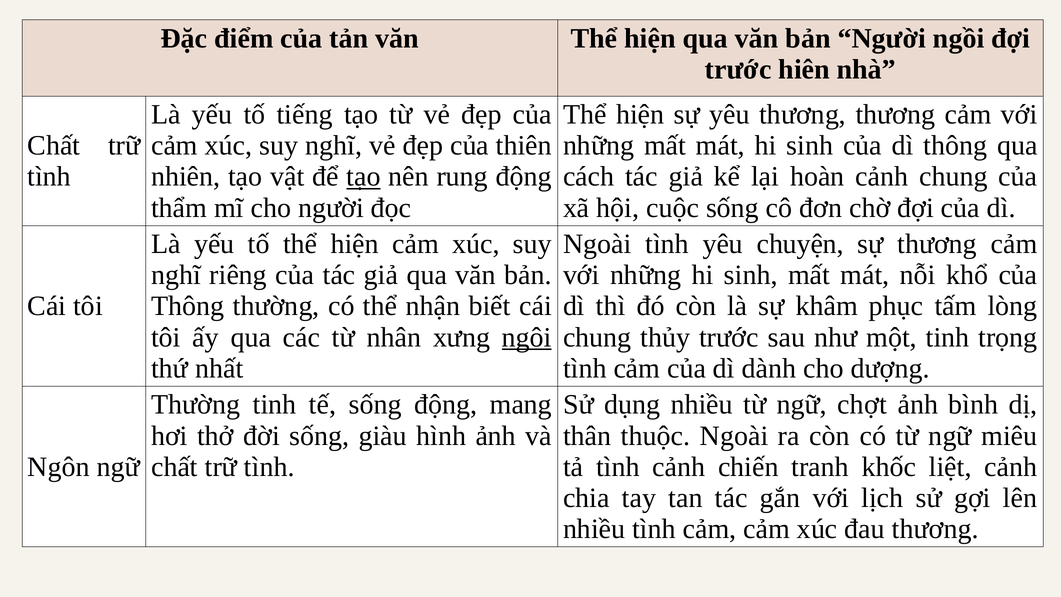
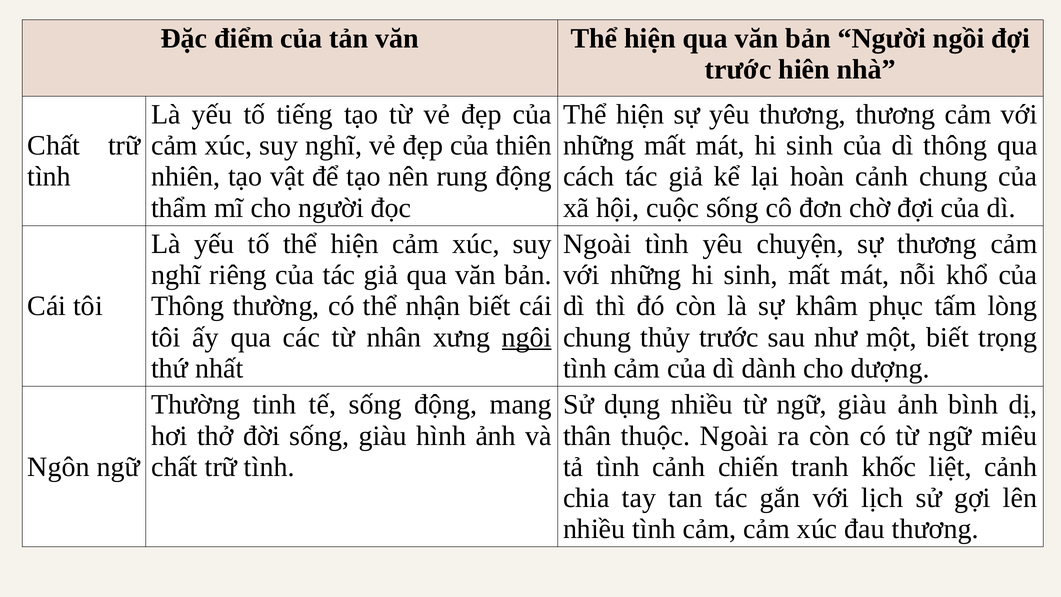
tạo at (364, 177) underline: present -> none
một tinh: tinh -> biết
ngữ chợt: chợt -> giàu
